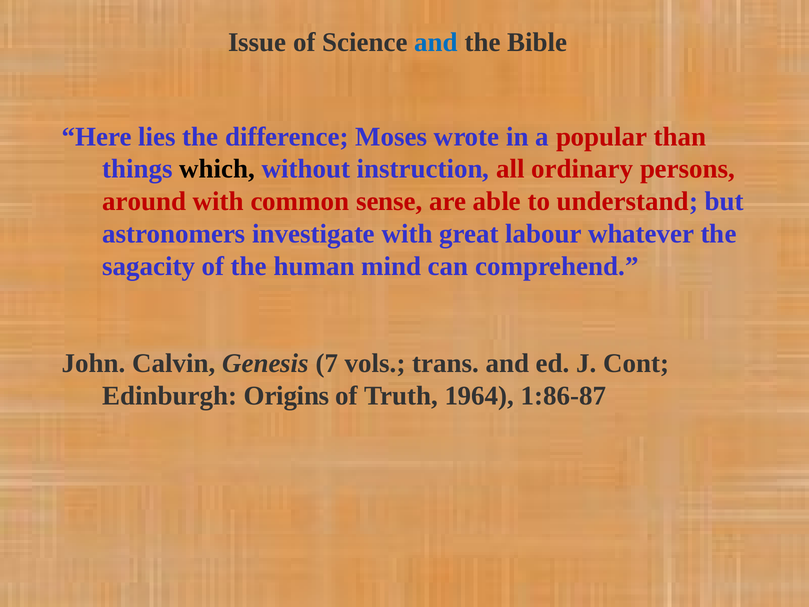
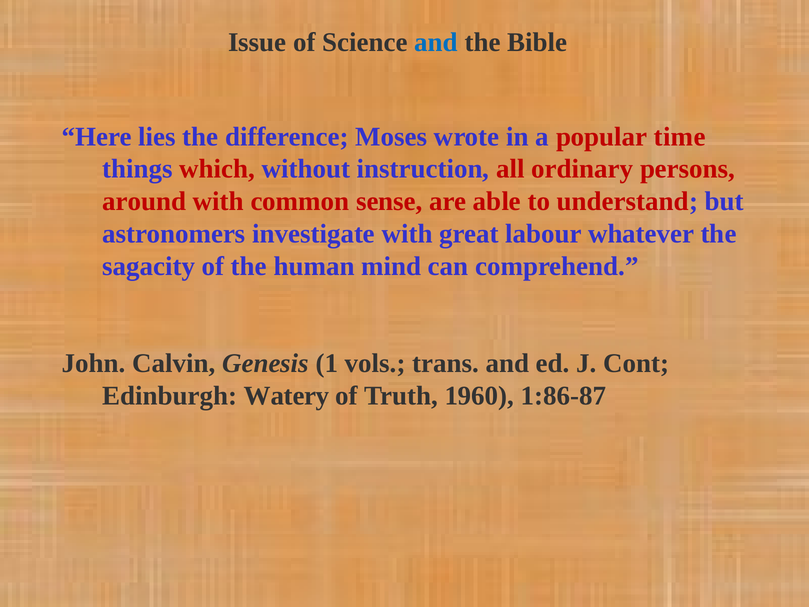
than: than -> time
which colour: black -> red
7: 7 -> 1
Origins: Origins -> Watery
1964: 1964 -> 1960
